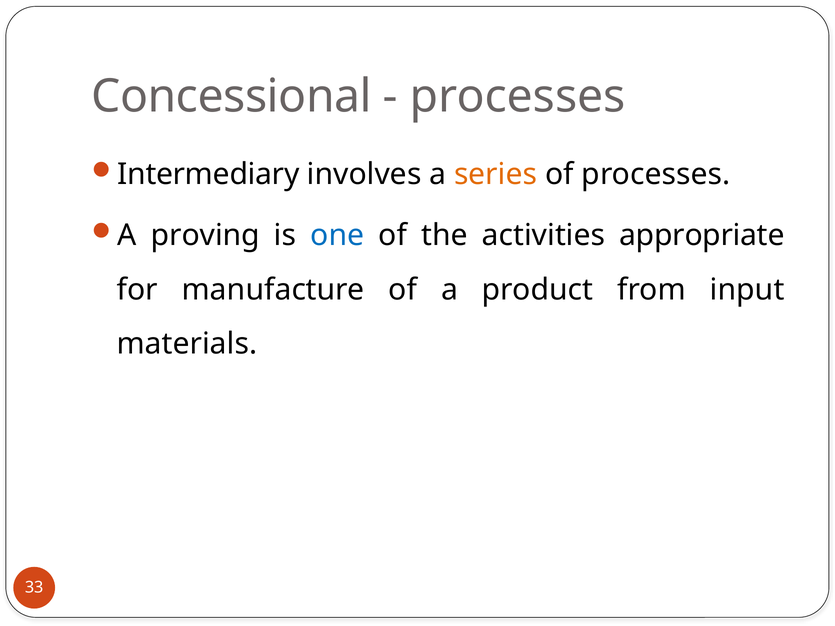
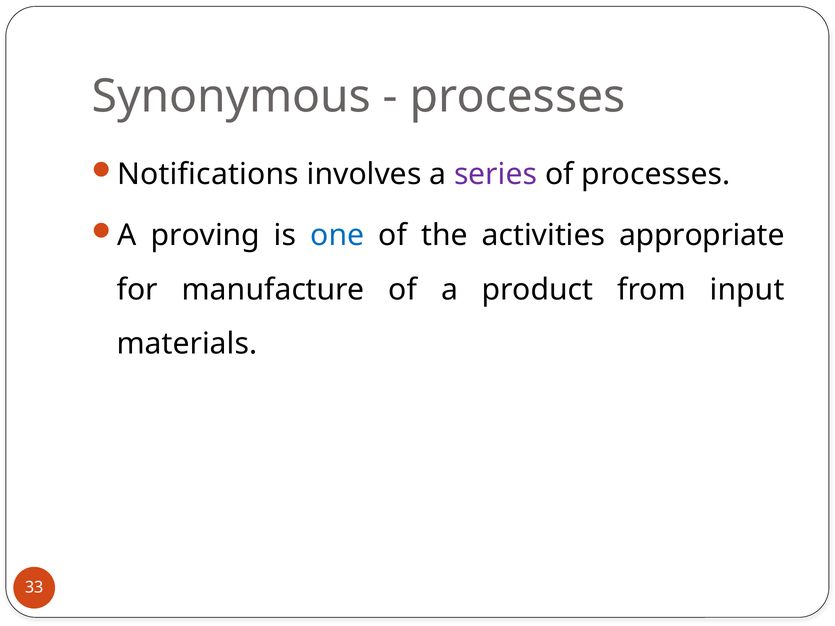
Concessional: Concessional -> Synonymous
Intermediary: Intermediary -> Notifications
series colour: orange -> purple
